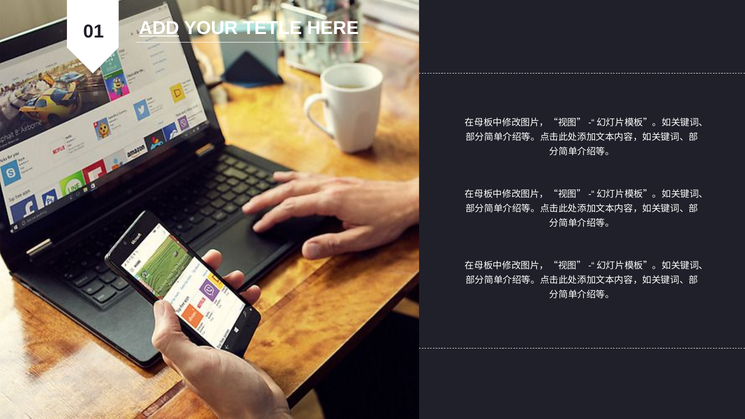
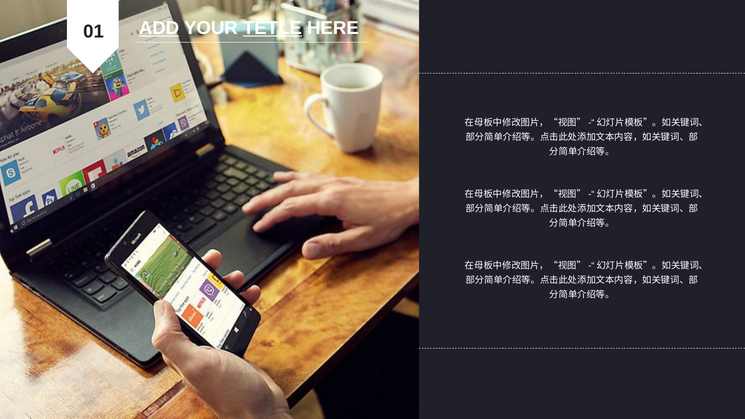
TETLE underline: none -> present
